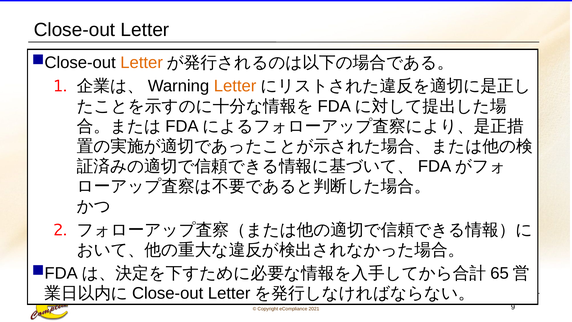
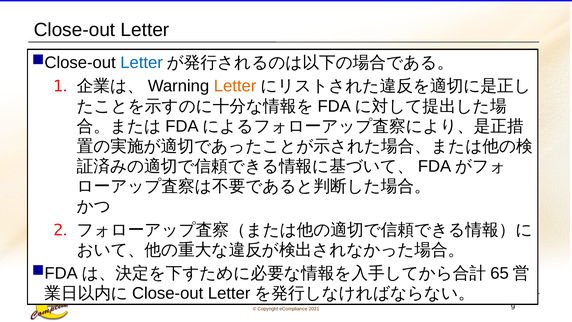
Letter at (142, 63) colour: orange -> blue
